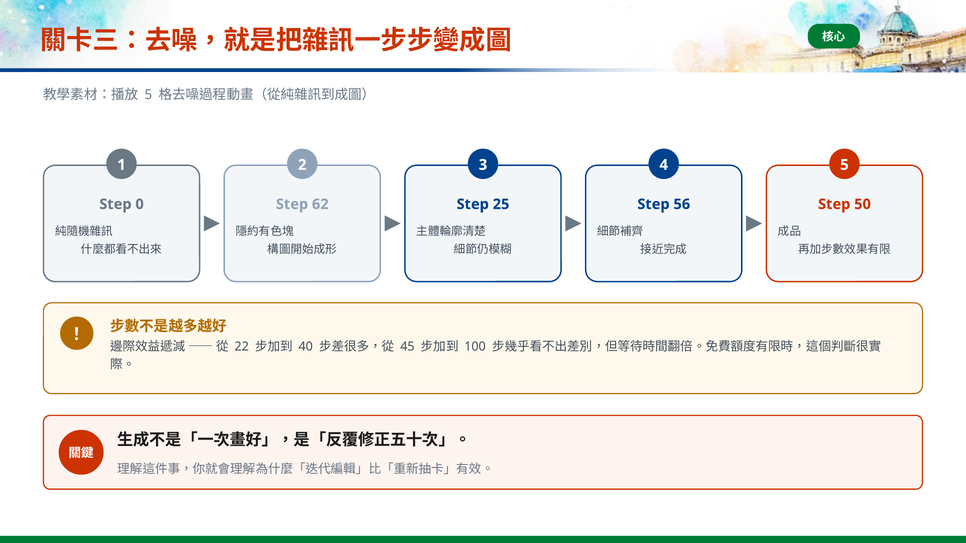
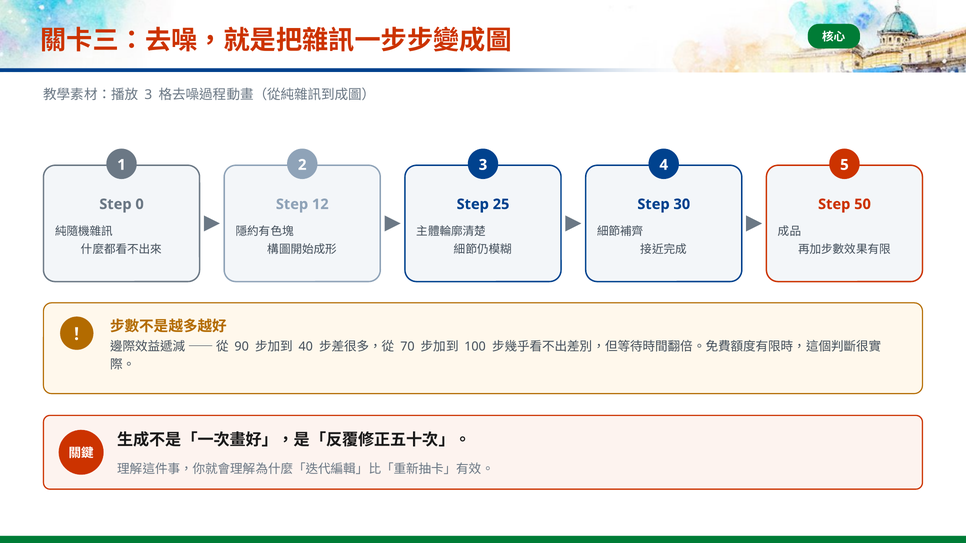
5 at (148, 95): 5 -> 3
62: 62 -> 12
56: 56 -> 30
22: 22 -> 90
45: 45 -> 70
